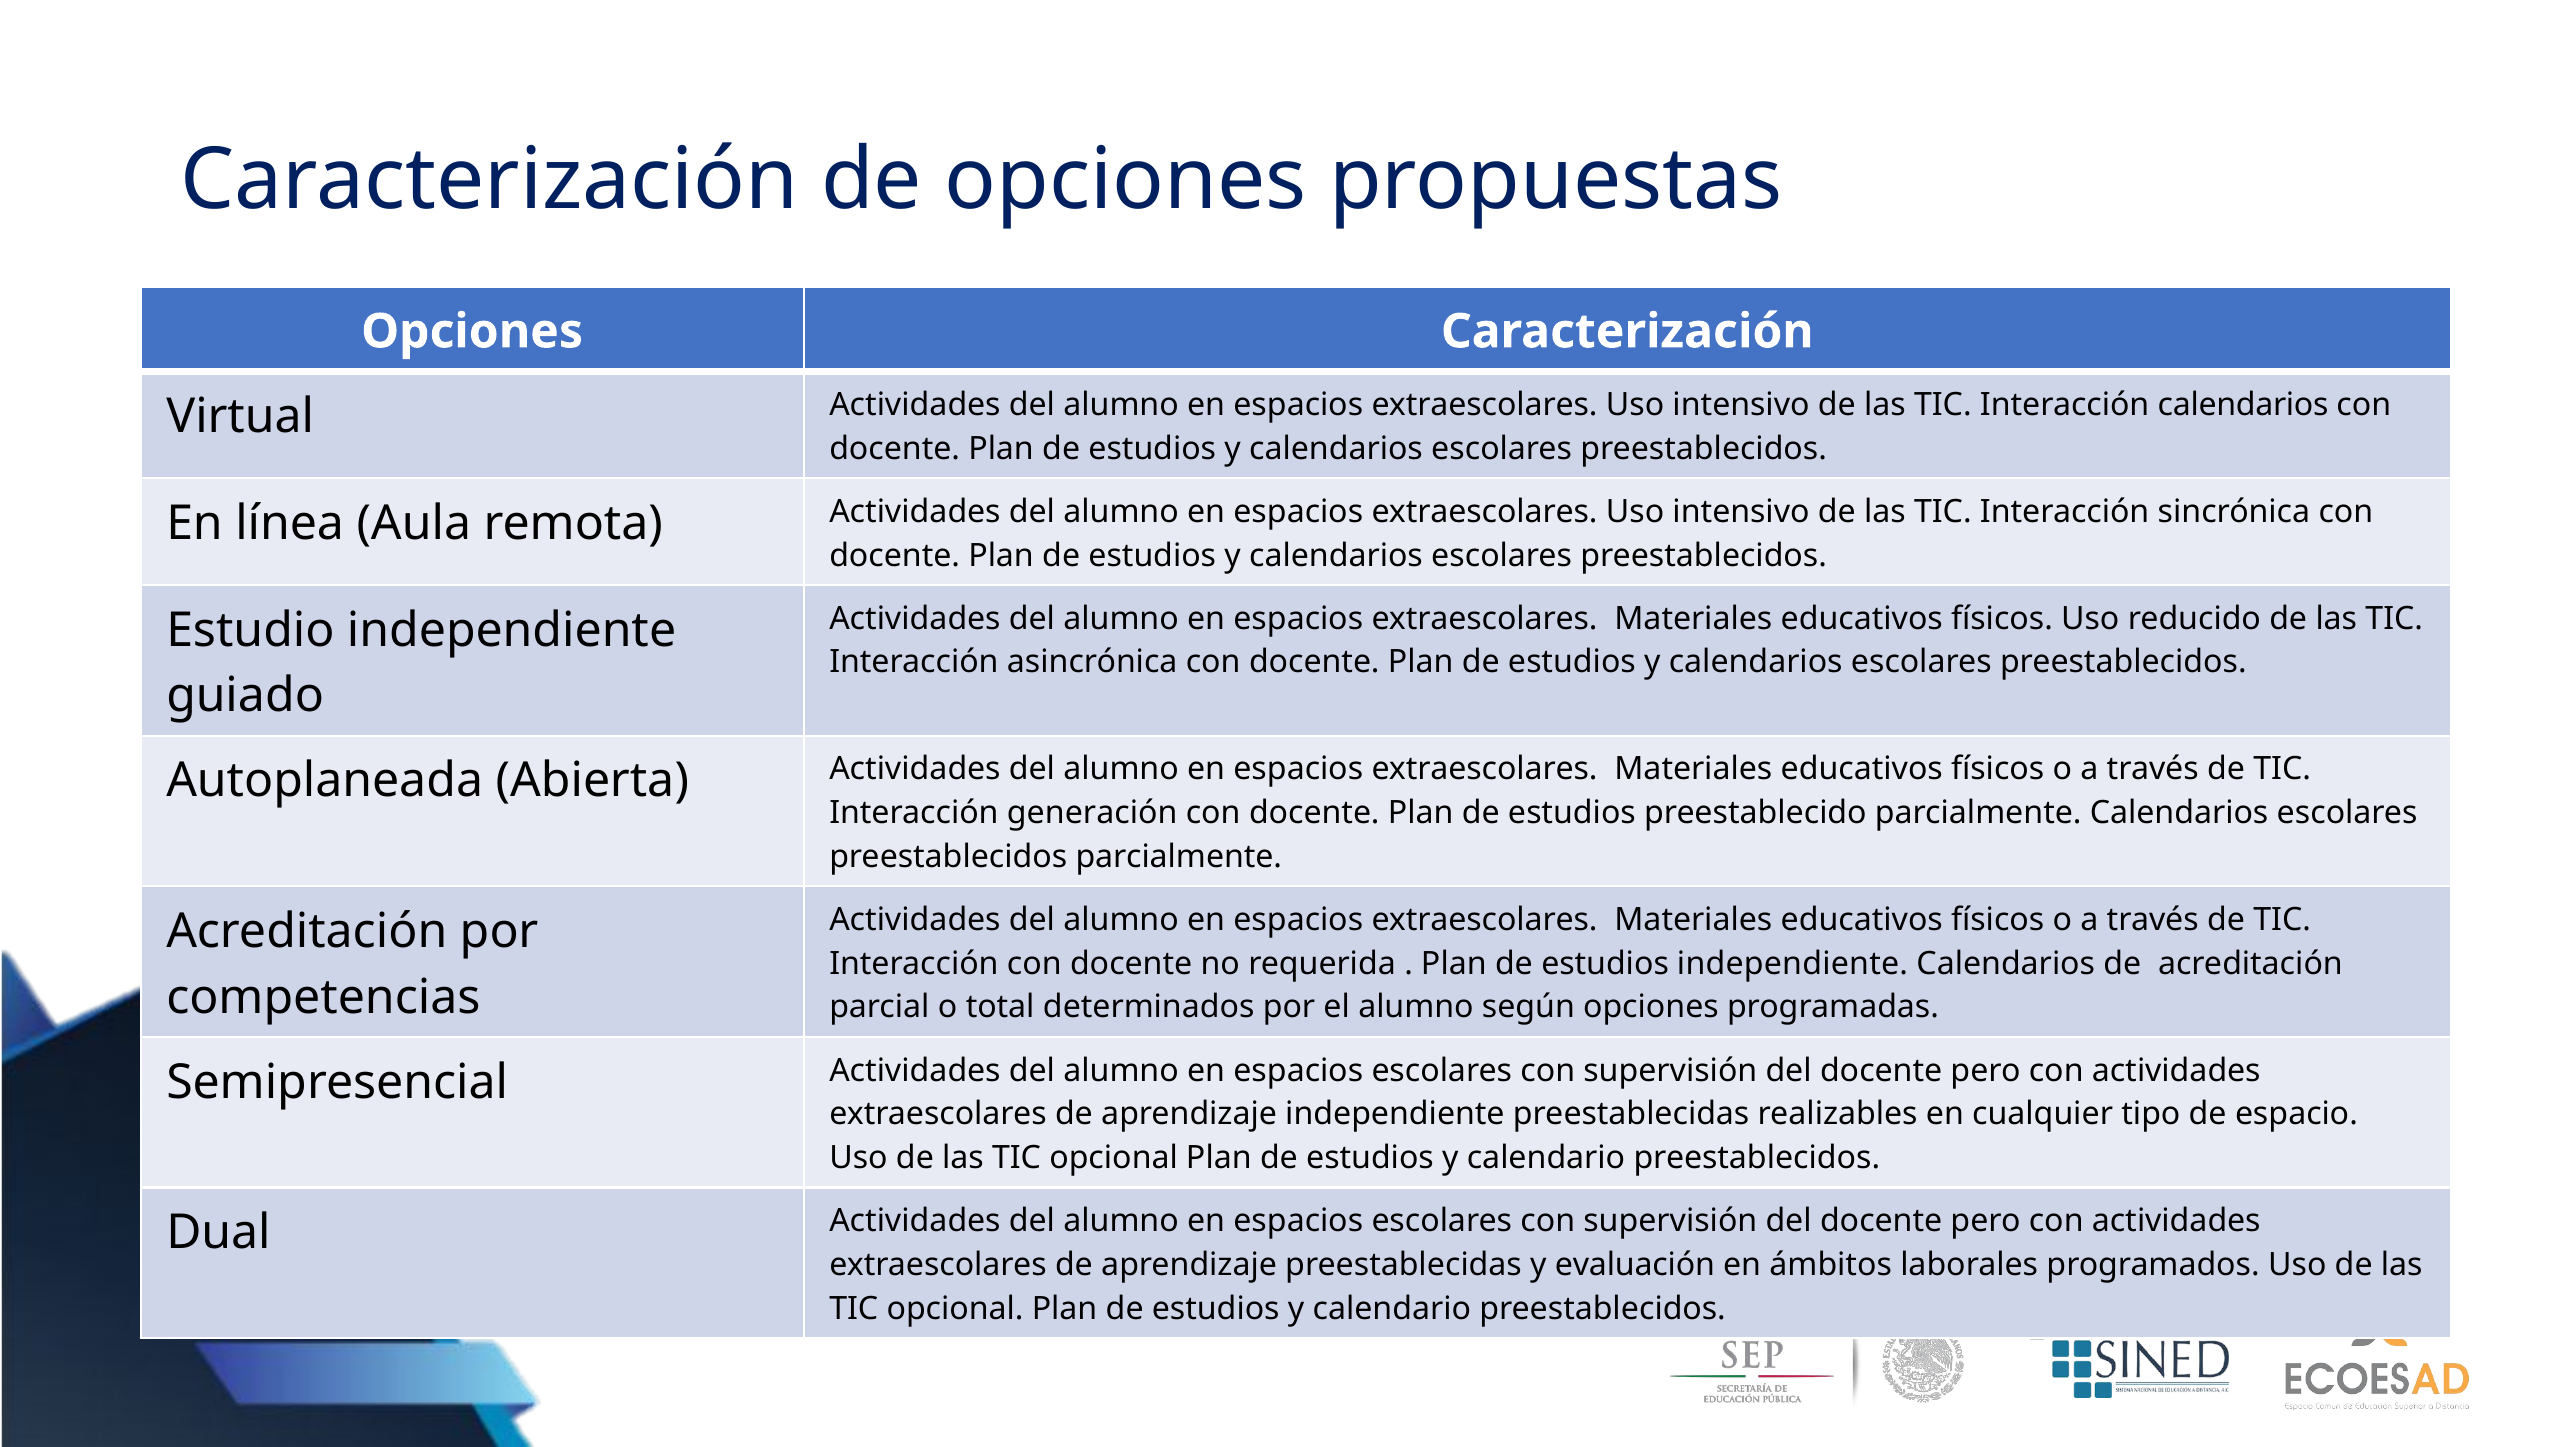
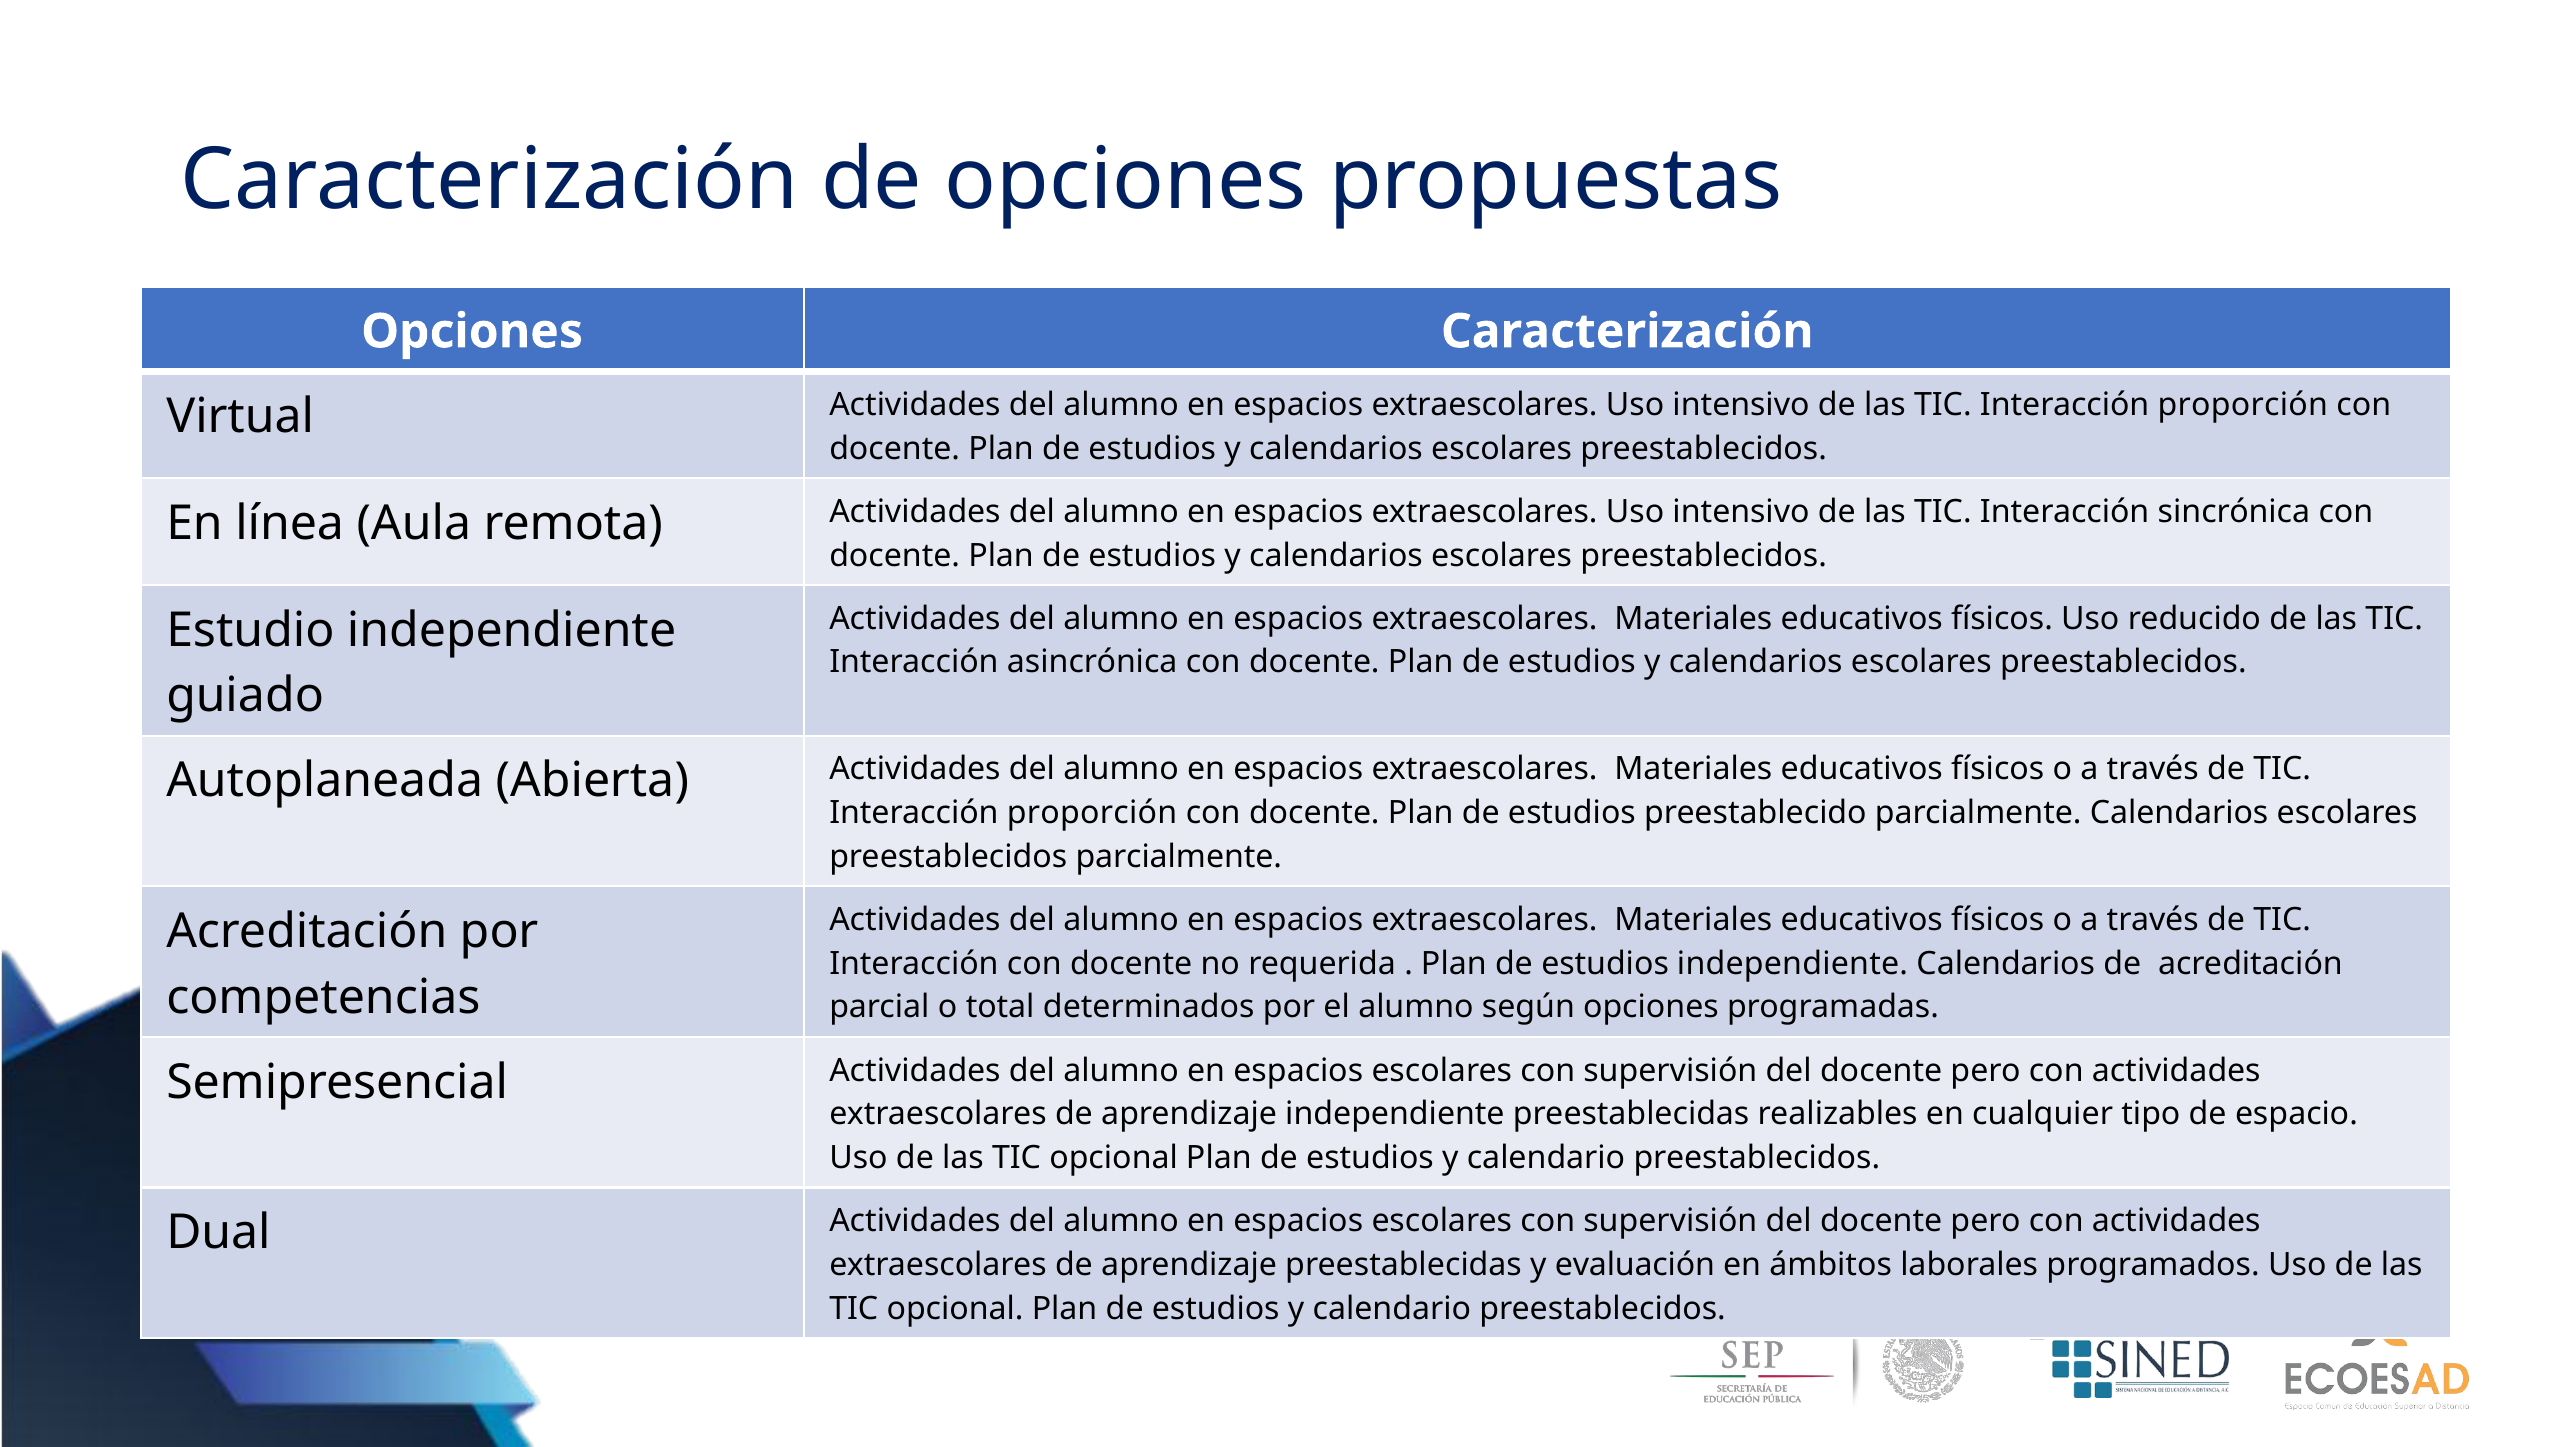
las TIC Interacción calendarios: calendarios -> proporción
generación at (1092, 813): generación -> proporción
